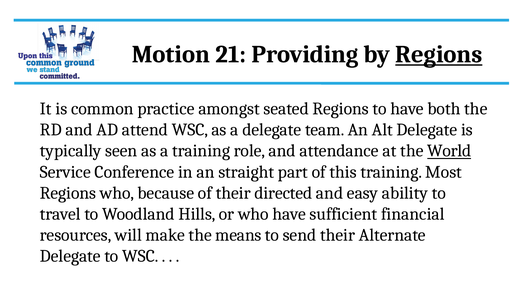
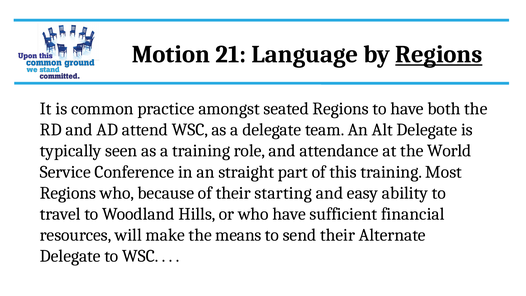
Providing: Providing -> Language
World underline: present -> none
directed: directed -> starting
